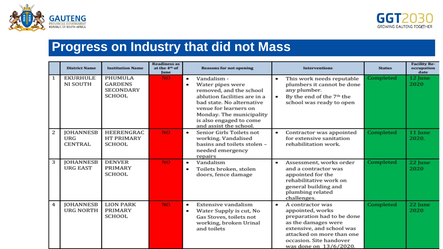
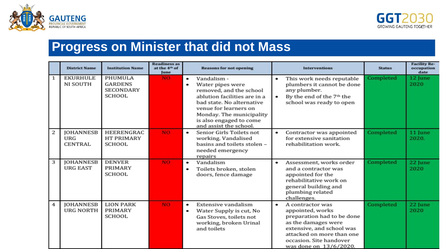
Industry: Industry -> Minister
